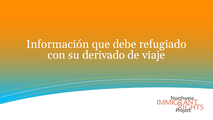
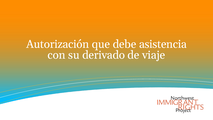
Información: Información -> Autorización
refugiado: refugiado -> asistencia
